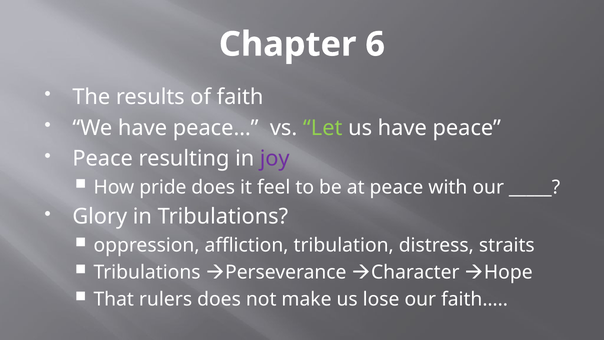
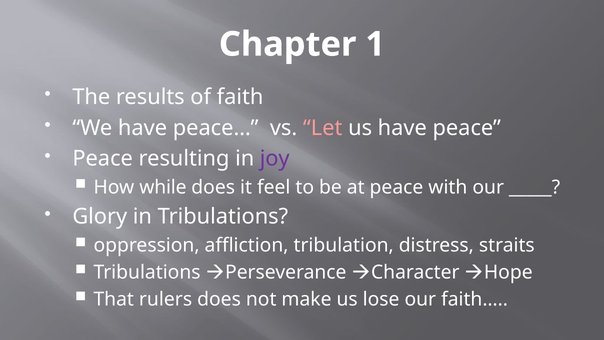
6: 6 -> 1
Let colour: light green -> pink
pride: pride -> while
